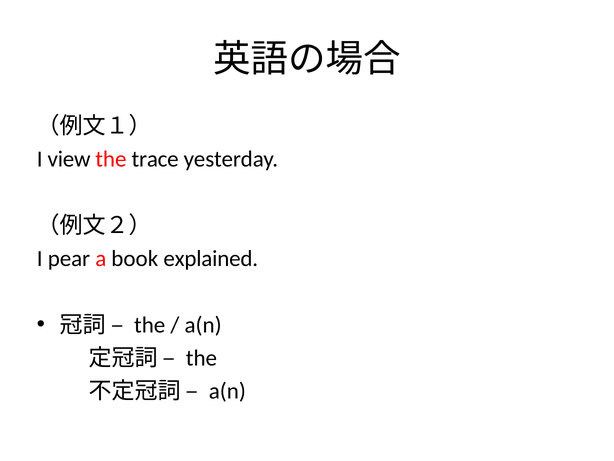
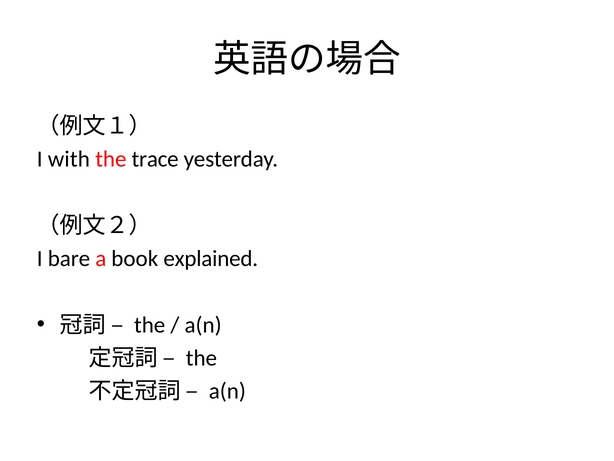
view: view -> with
pear: pear -> bare
